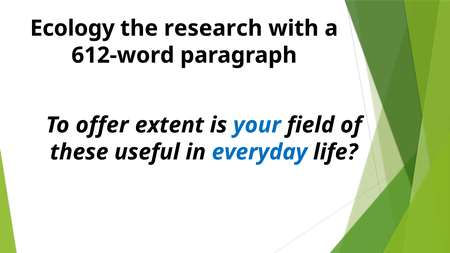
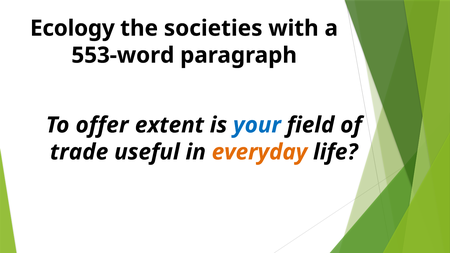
research: research -> societies
612-word: 612-word -> 553-word
these: these -> trade
everyday colour: blue -> orange
